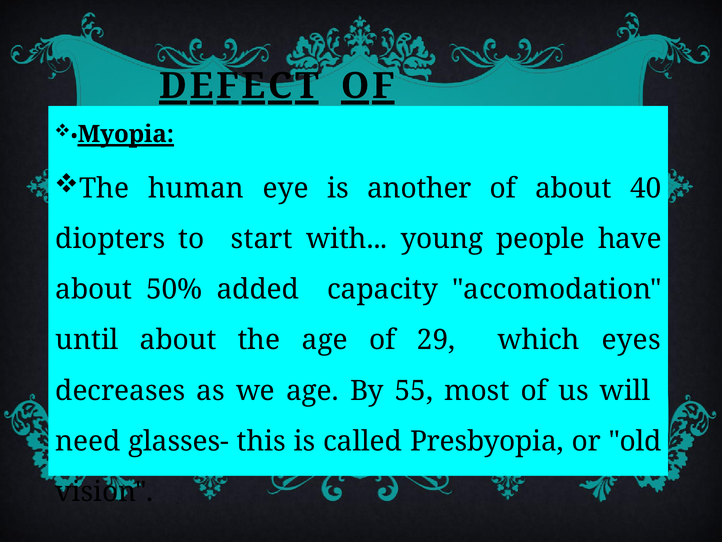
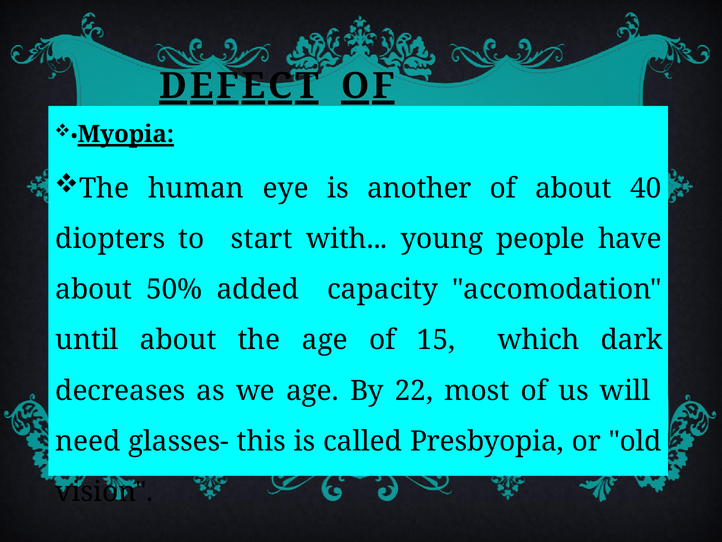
29: 29 -> 15
eyes: eyes -> dark
55: 55 -> 22
